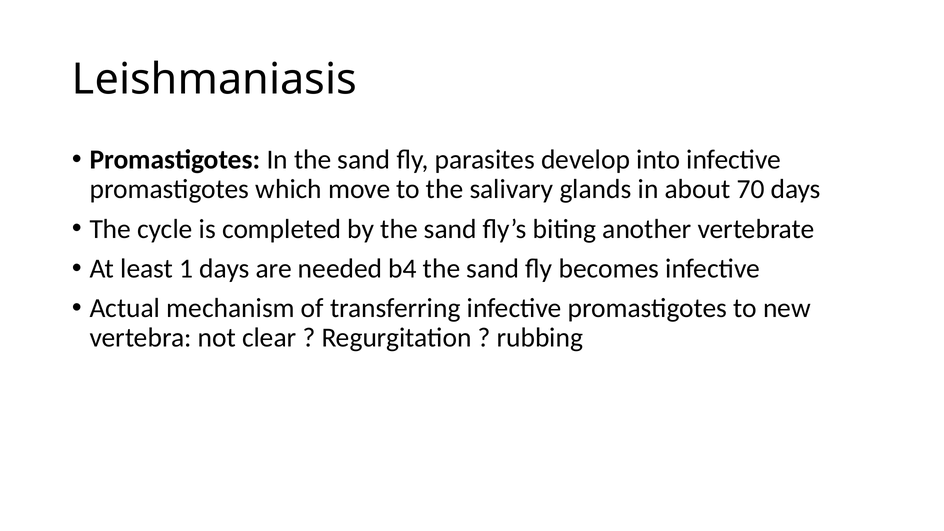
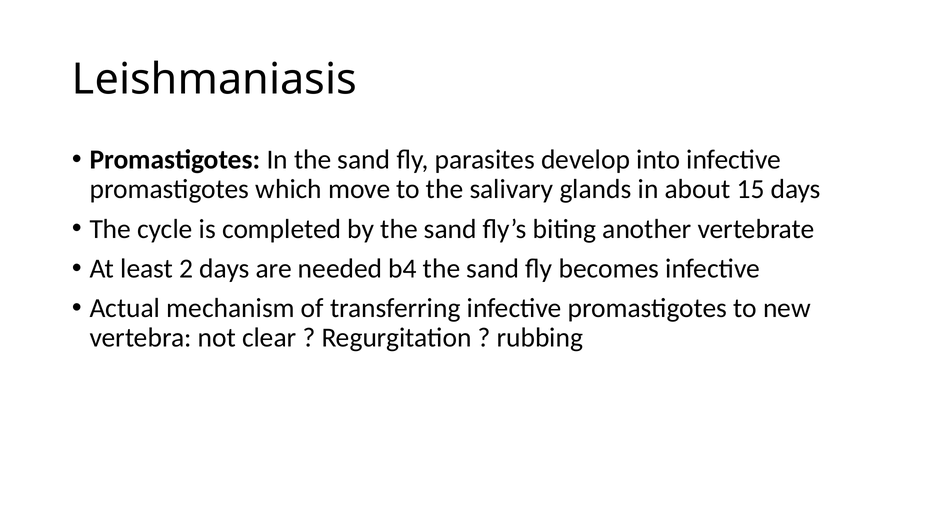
70: 70 -> 15
1: 1 -> 2
